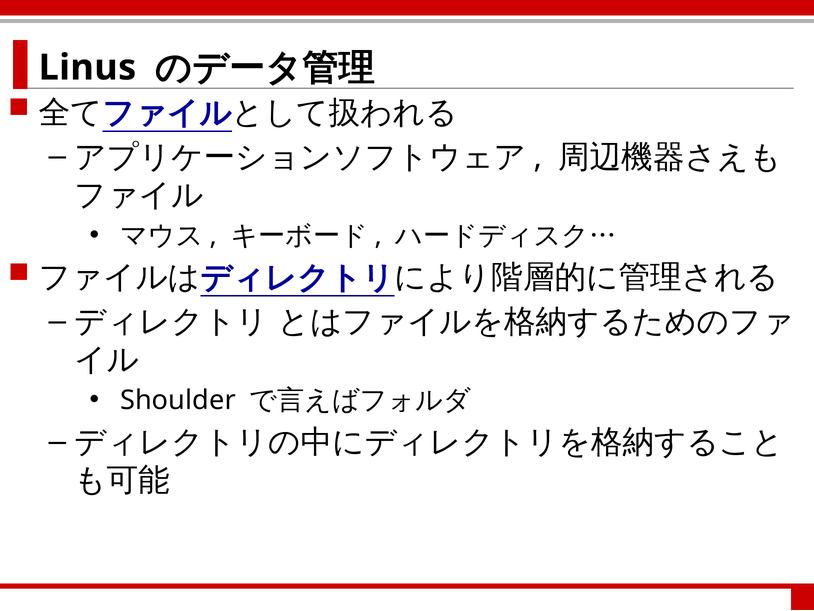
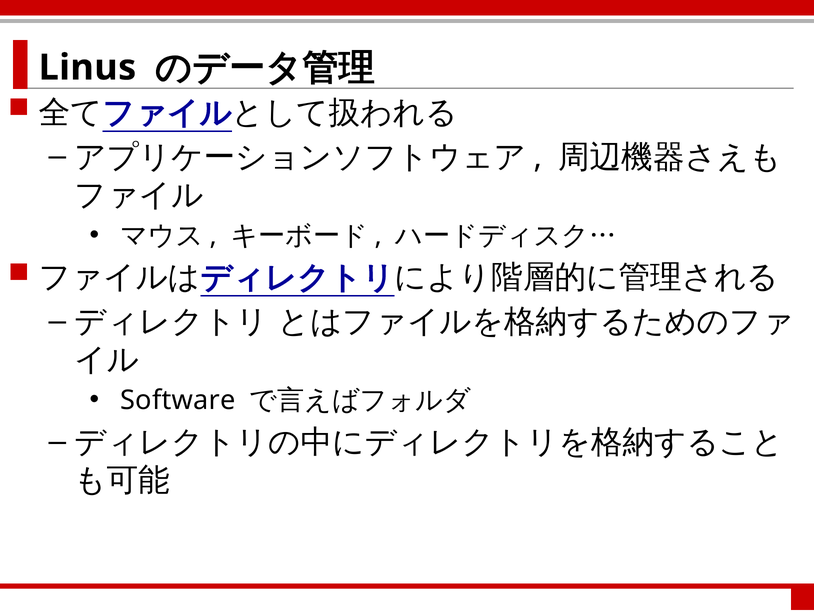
Shoulder: Shoulder -> Software
